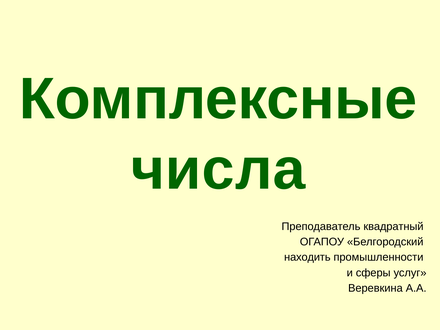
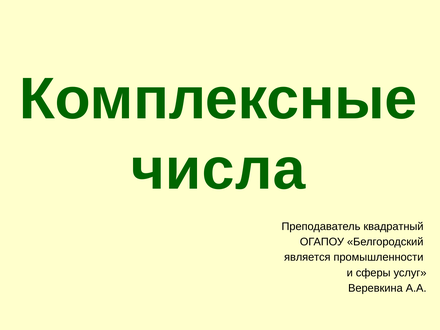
находить: находить -> является
